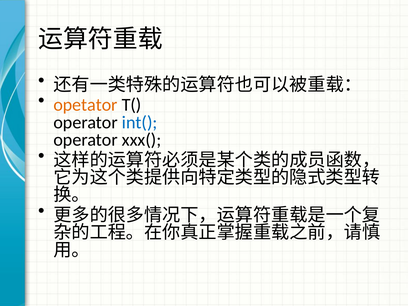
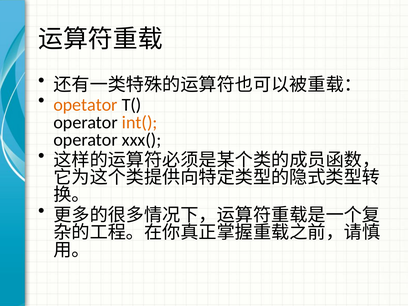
int( colour: blue -> orange
